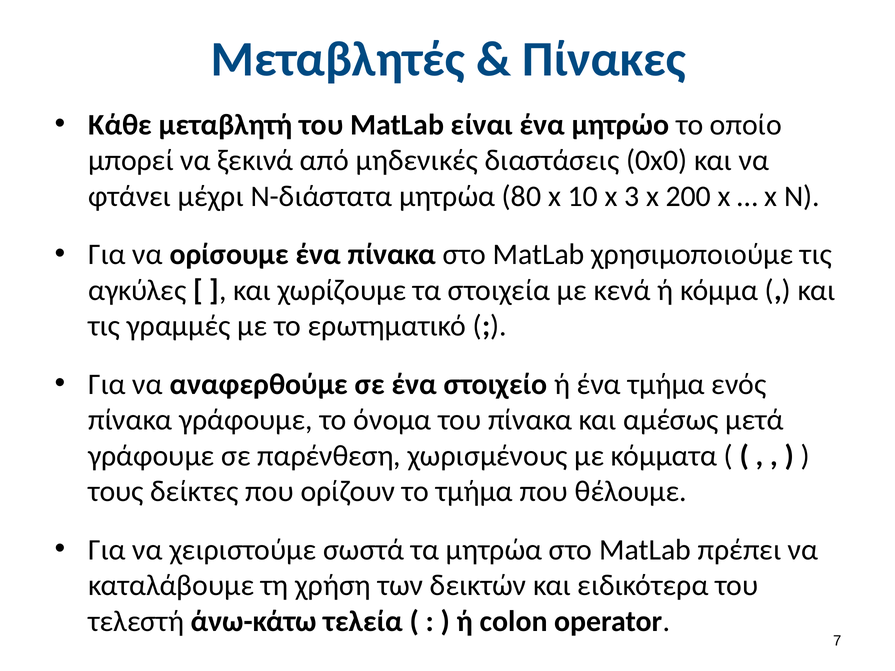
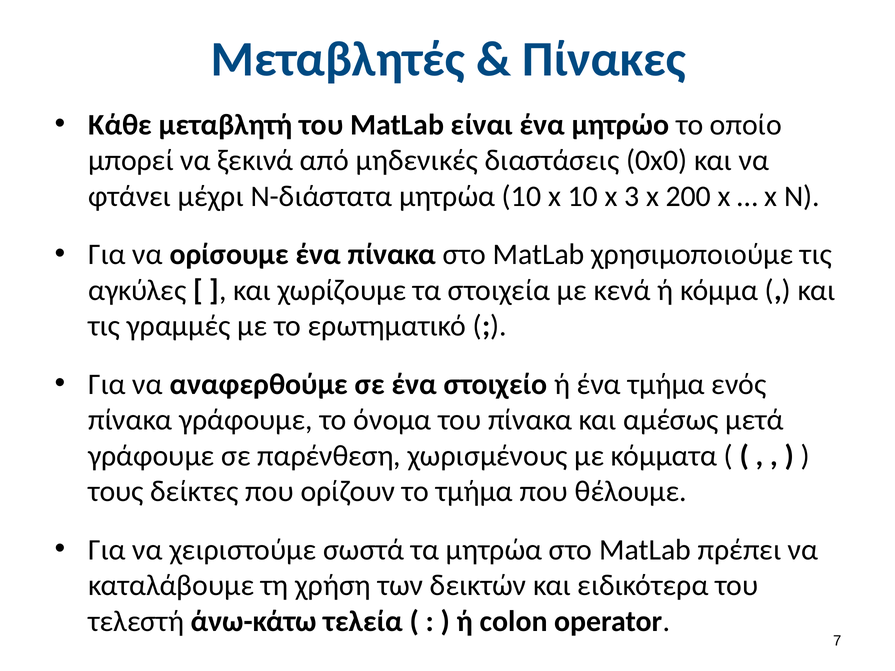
μητρώα 80: 80 -> 10
